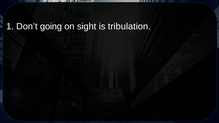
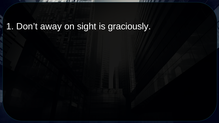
going: going -> away
tribulation: tribulation -> graciously
